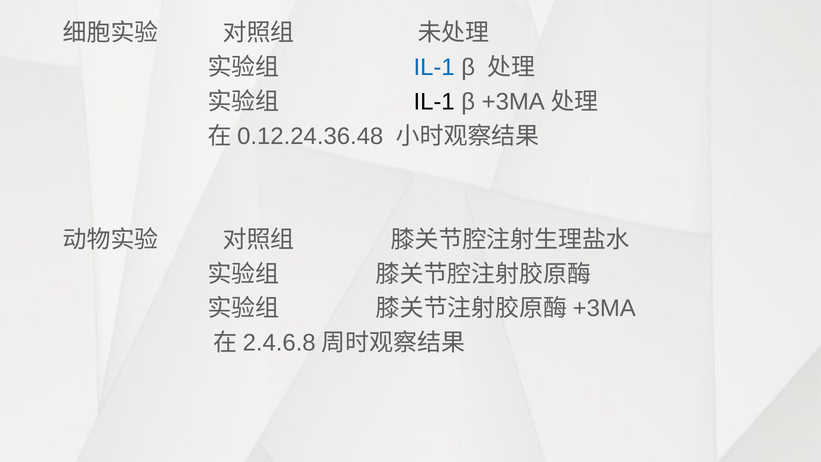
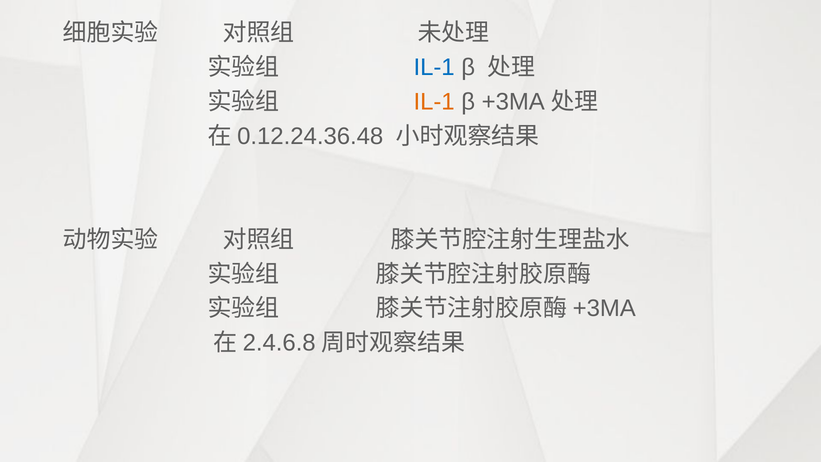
IL-1 at (434, 102) colour: black -> orange
